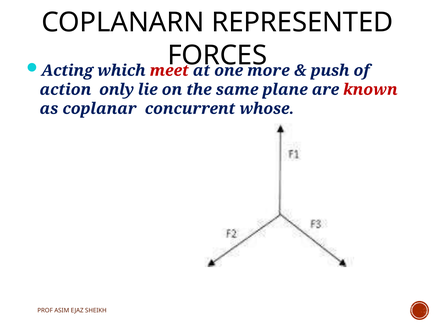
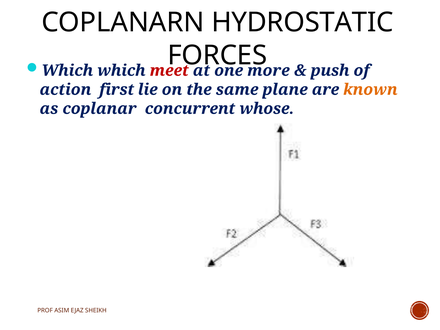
REPRESENTED: REPRESENTED -> HYDROSTATIC
Acting at (67, 71): Acting -> Which
only: only -> first
known colour: red -> orange
